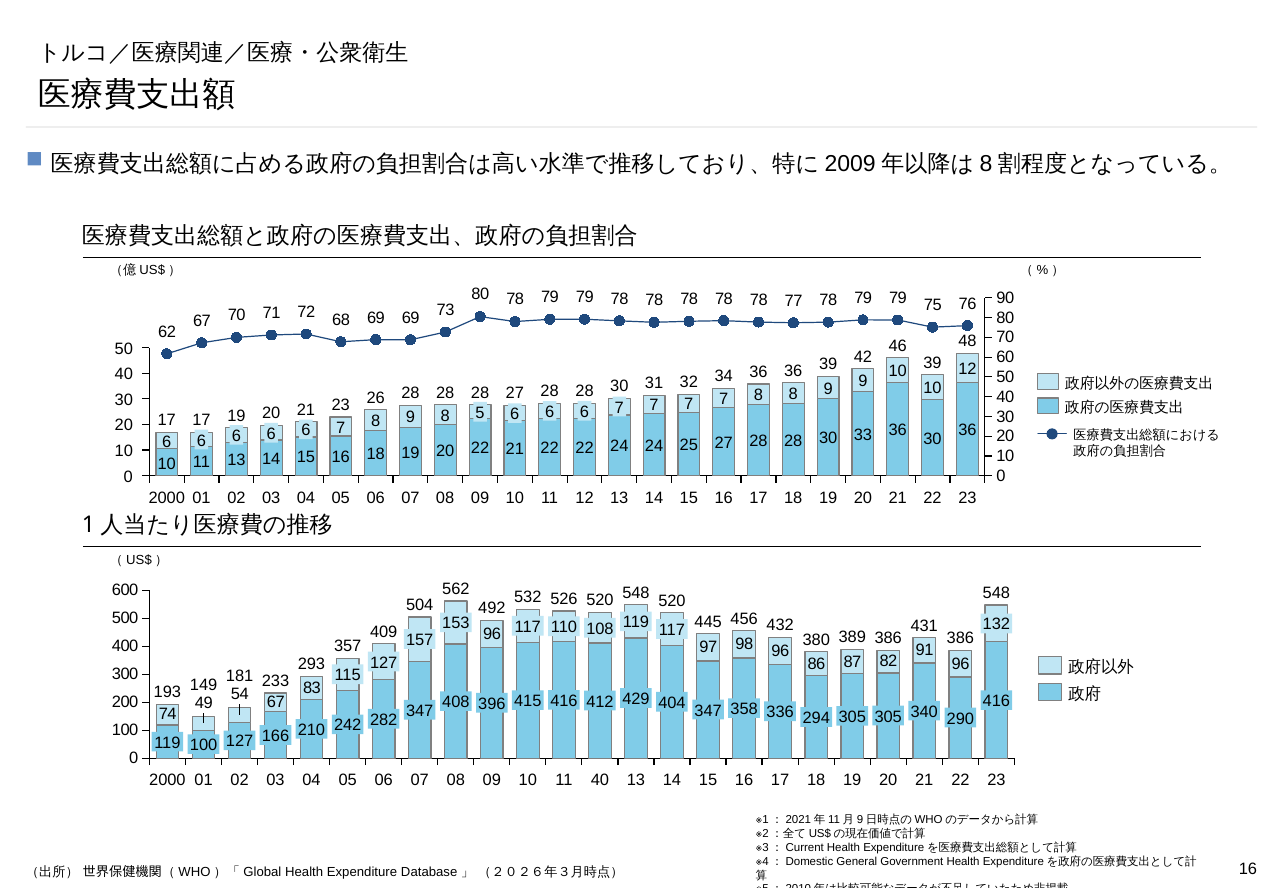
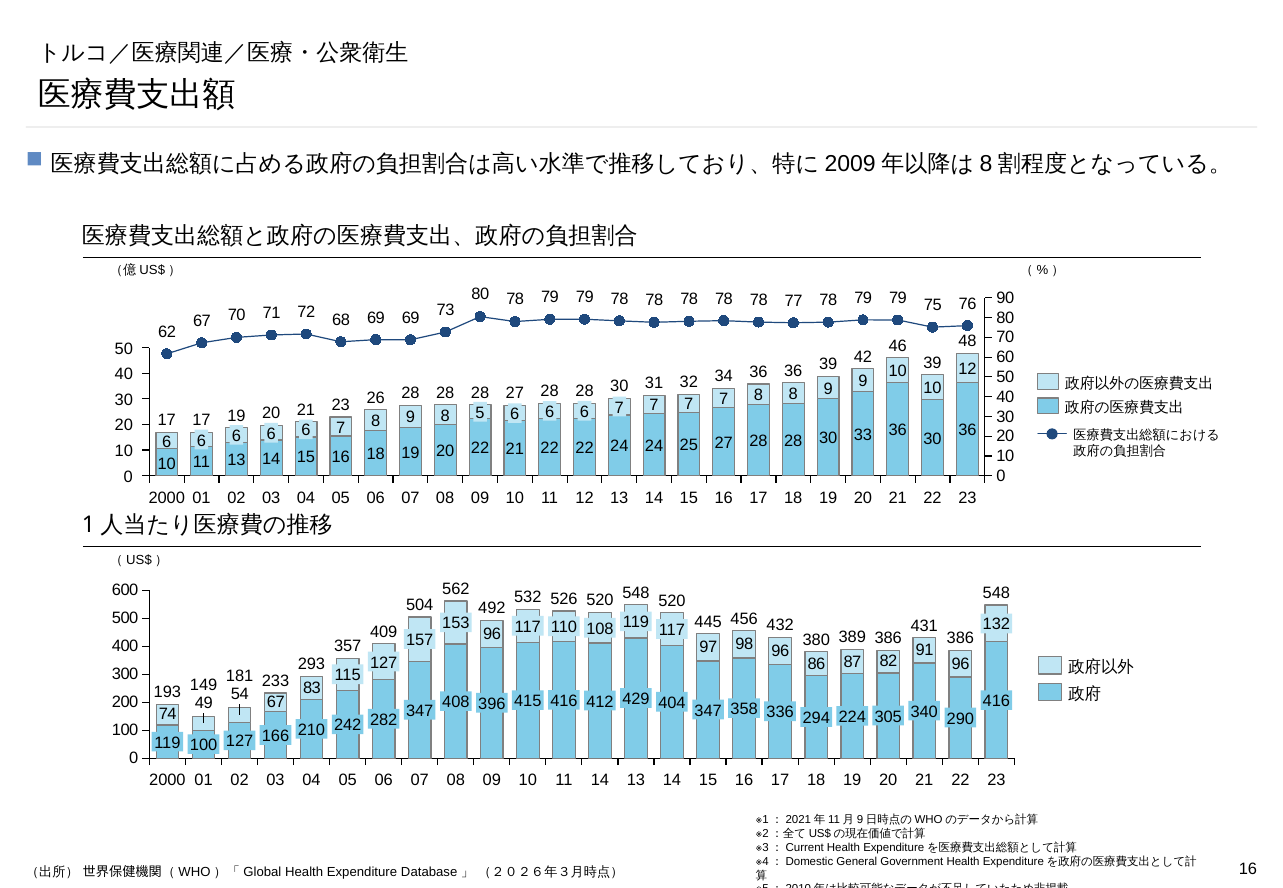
294 305: 305 -> 224
11 40: 40 -> 14
